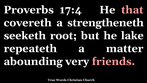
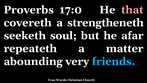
17:4: 17:4 -> 17:0
root: root -> soul
lake: lake -> afar
friends colour: pink -> light blue
